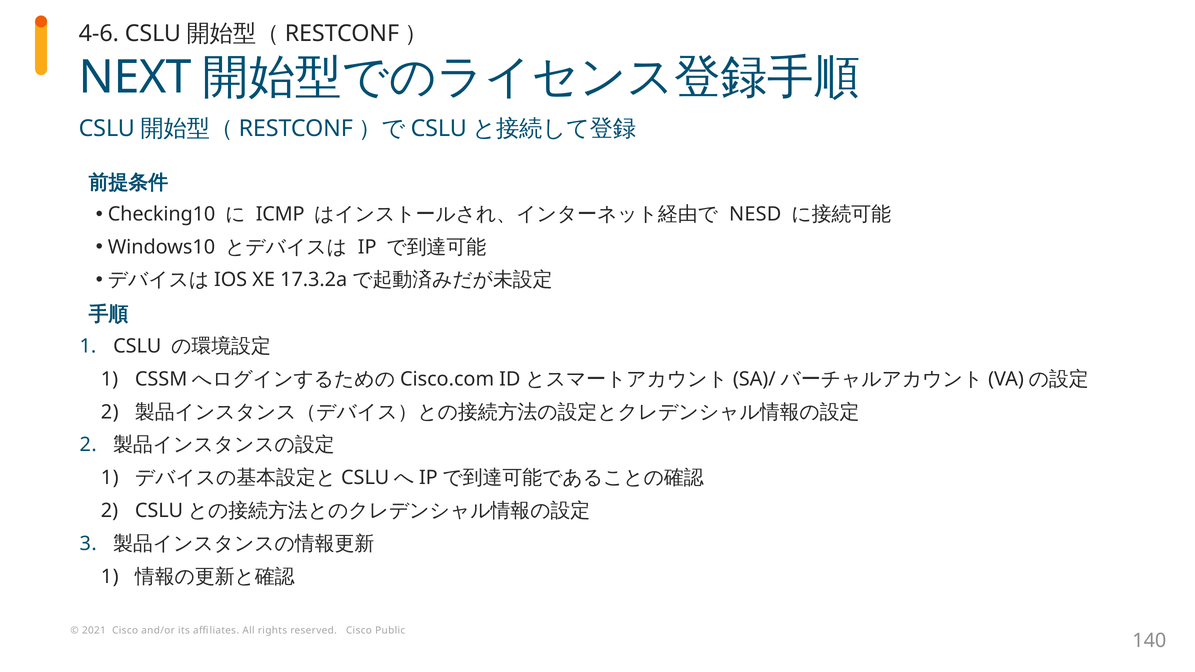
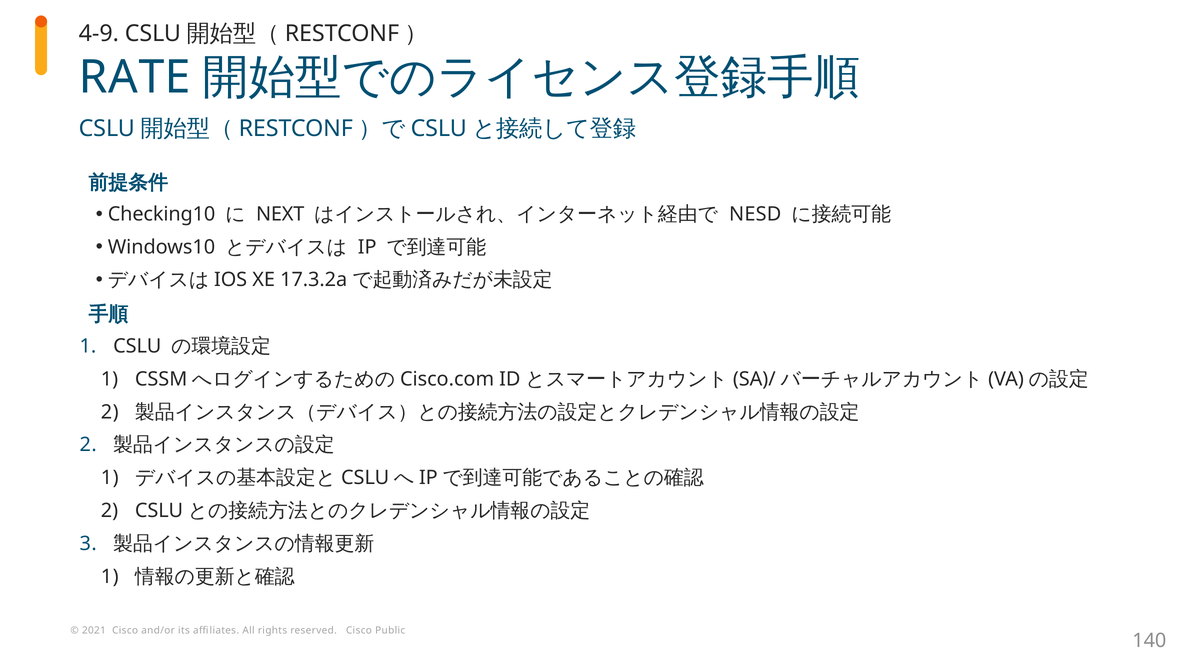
4-6: 4-6 -> 4-9
NEXT: NEXT -> RATE
ICMP: ICMP -> NEXT
